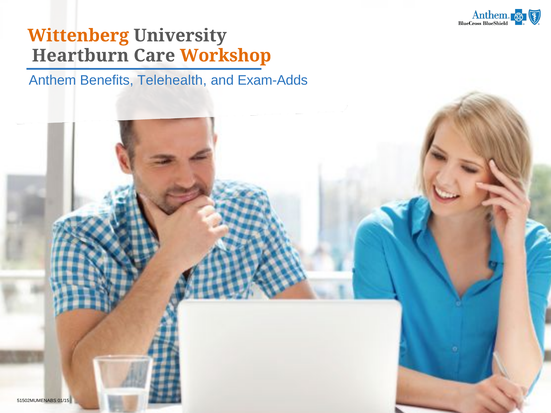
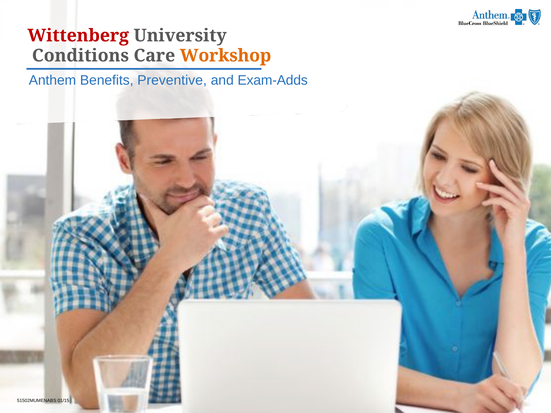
Wittenberg colour: orange -> red
Heartburn: Heartburn -> Conditions
Telehealth: Telehealth -> Preventive
